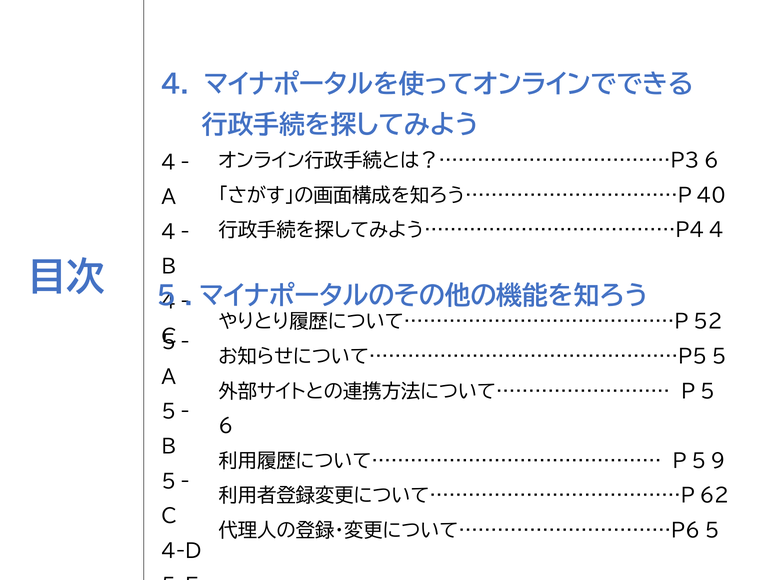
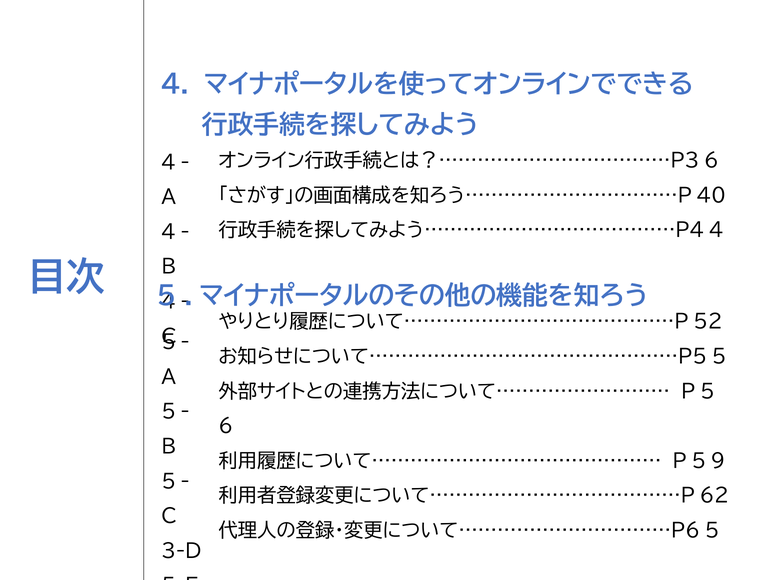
4-D: 4-D -> 3-D
